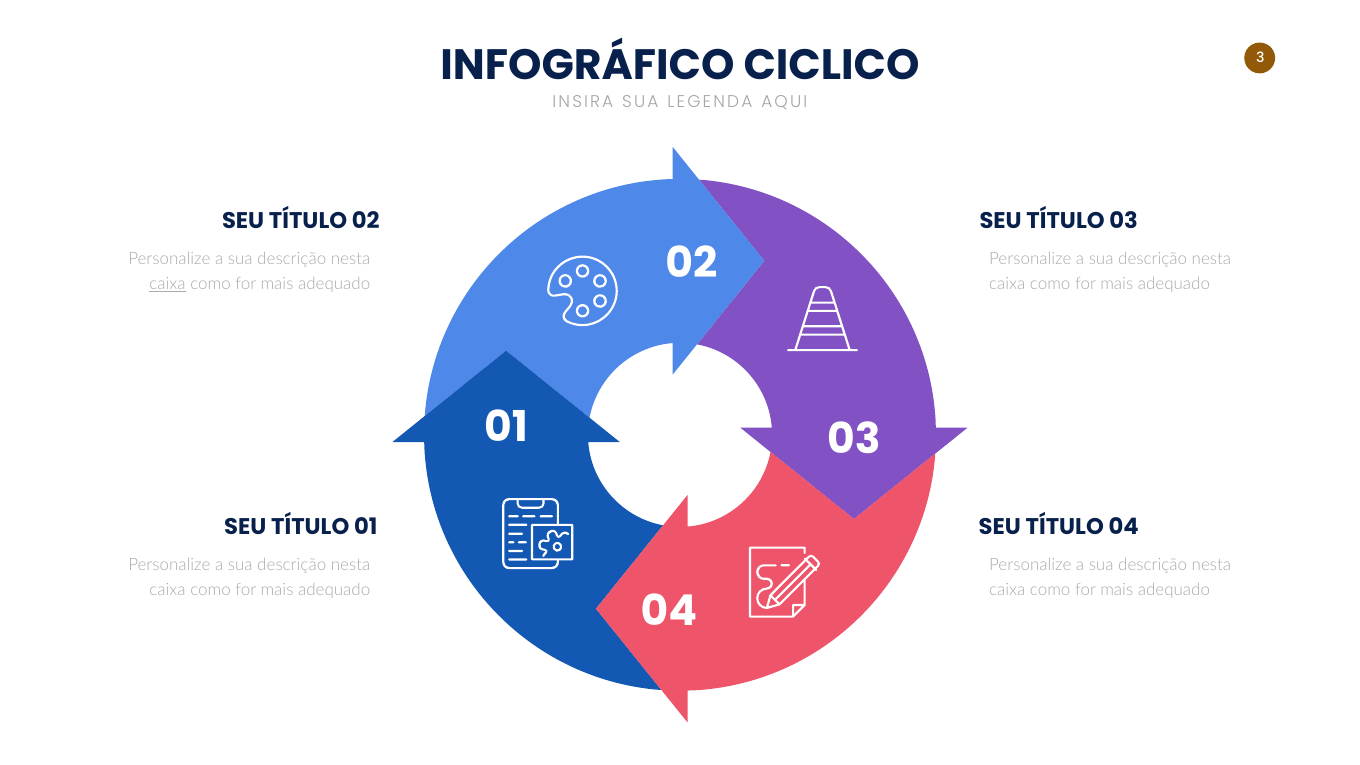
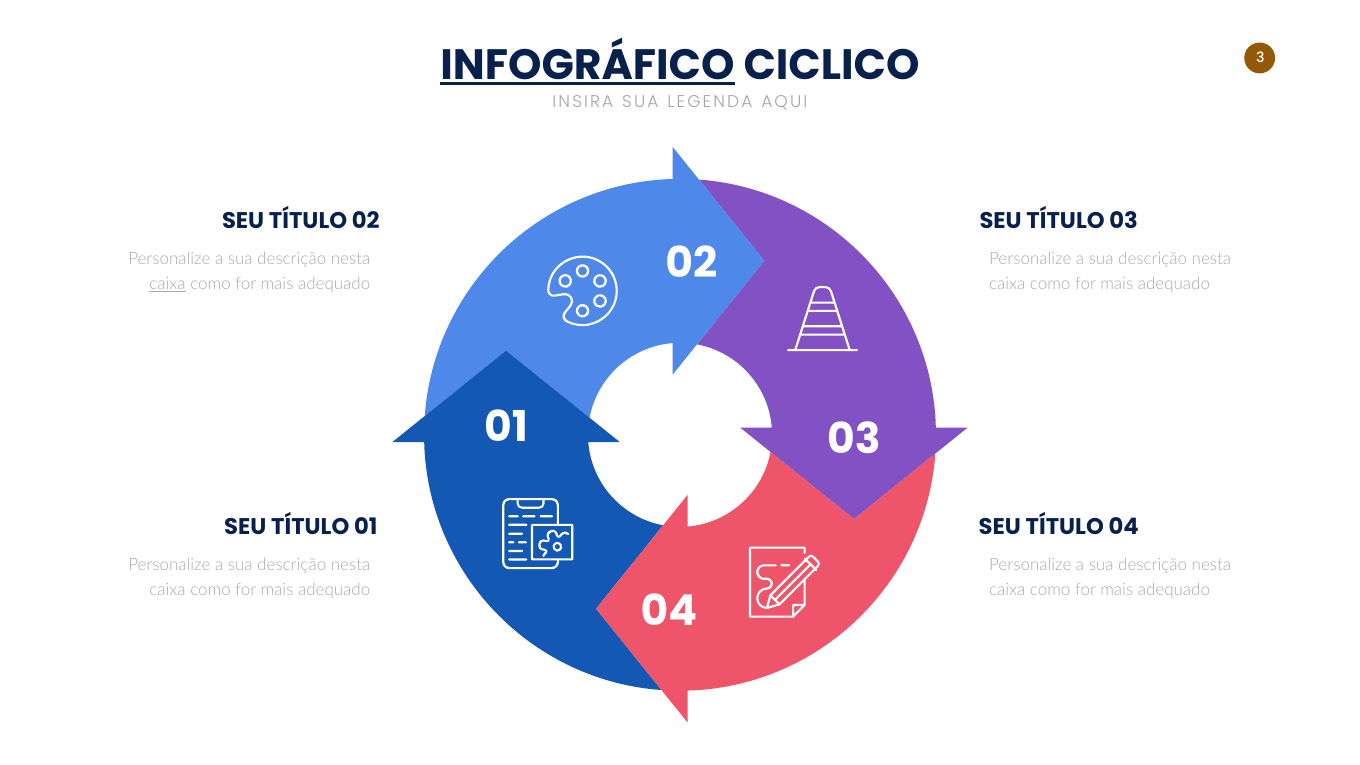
INFOGRÁFICO underline: none -> present
